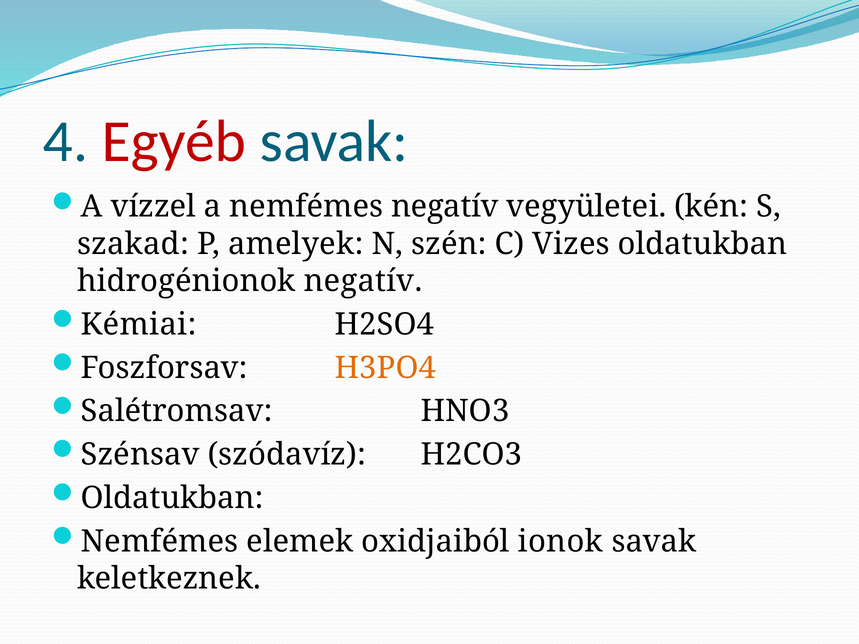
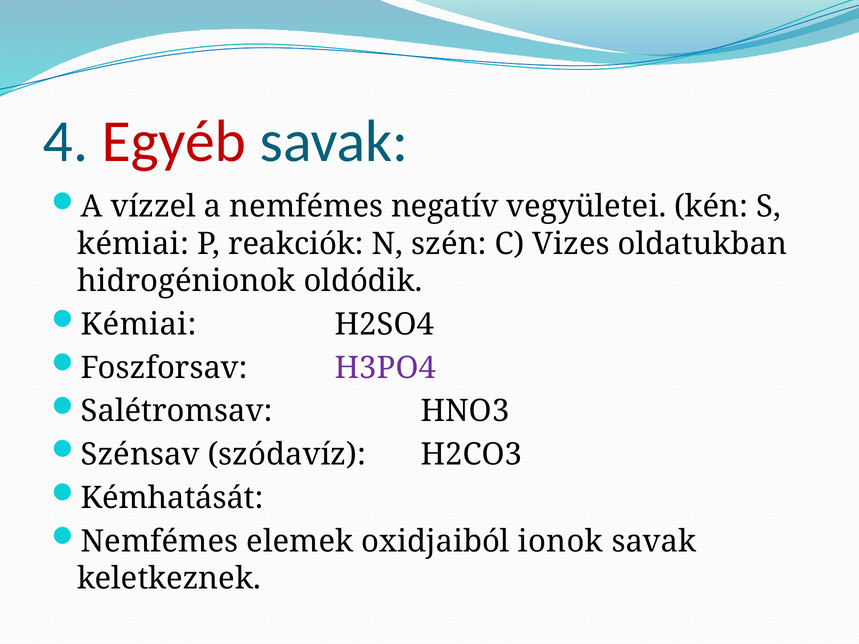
szakad at (133, 244): szakad -> kémiai
amelyek: amelyek -> reakciók
hidrogénionok negatív: negatív -> oldódik
H3PO4 colour: orange -> purple
Oldatukban at (172, 498): Oldatukban -> Kémhatását
